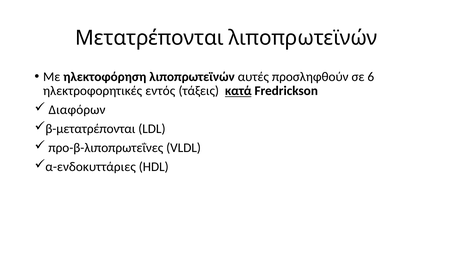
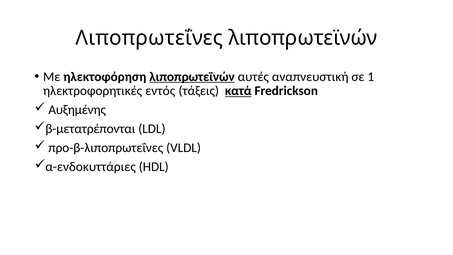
Μετατρέπονται: Μετατρέπονται -> Λιποπρωτεΐνες
λιποπρωτεϊνών at (192, 77) underline: none -> present
προσληφθούν: προσληφθούν -> αναπνευστική
6: 6 -> 1
Διαφόρων: Διαφόρων -> Αυξημένης
